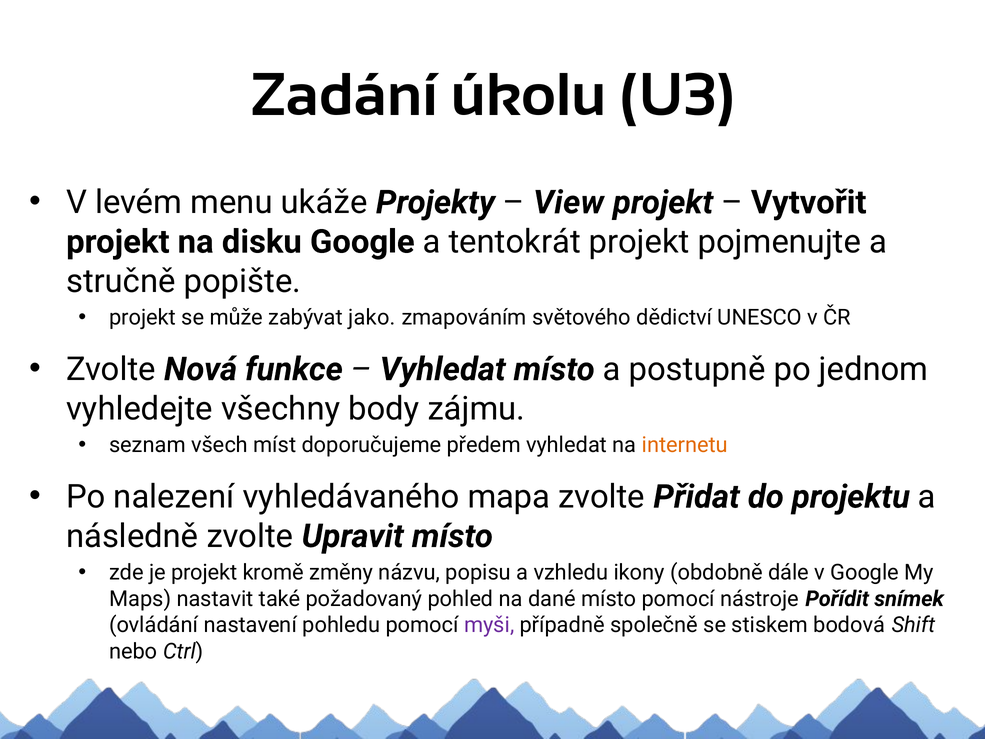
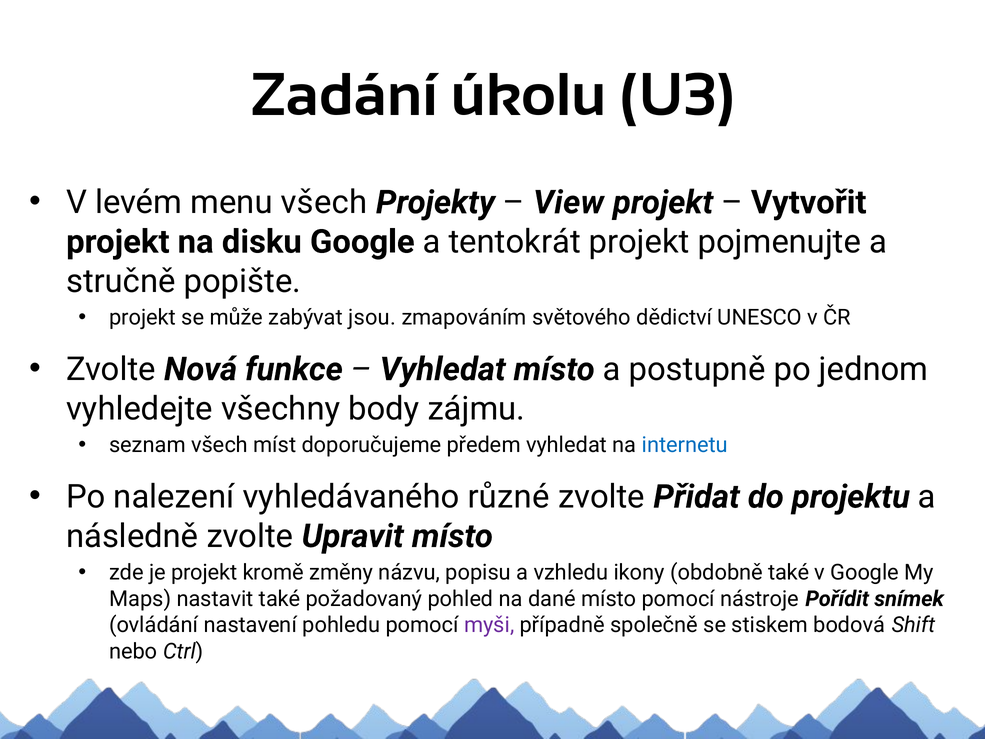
menu ukáže: ukáže -> všech
jako: jako -> jsou
internetu colour: orange -> blue
mapa: mapa -> různé
obdobně dále: dále -> také
